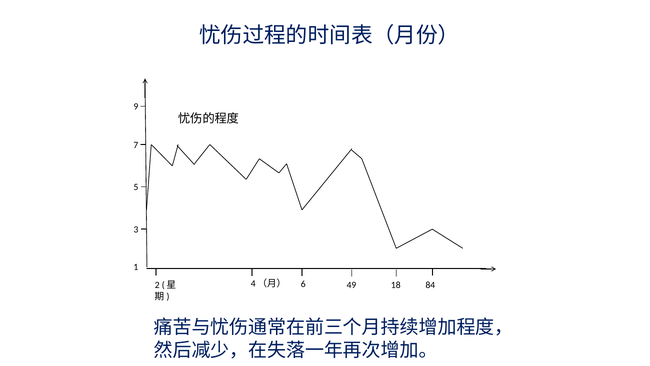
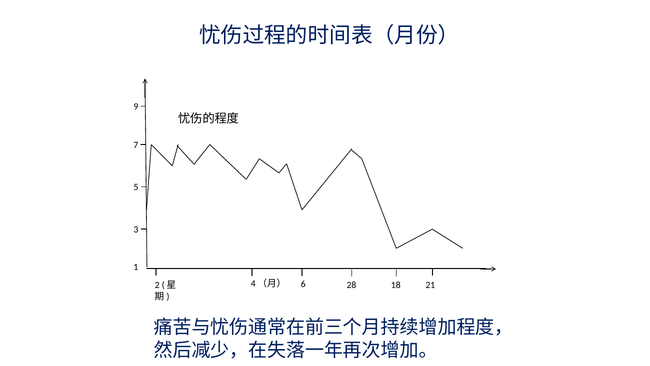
49: 49 -> 28
84: 84 -> 21
